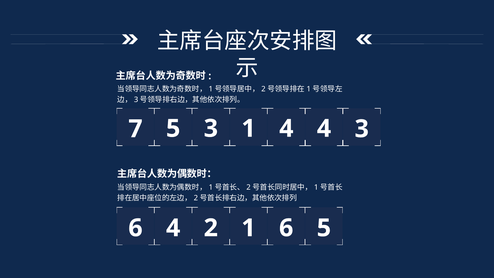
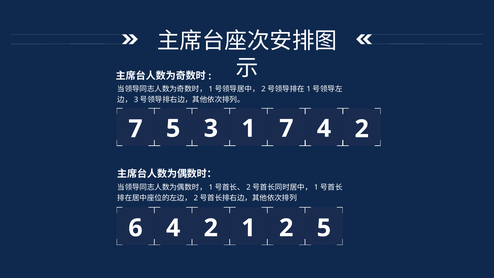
7 4: 4 -> 7
4 3: 3 -> 2
6 6: 6 -> 2
